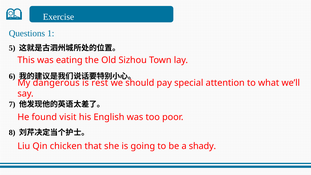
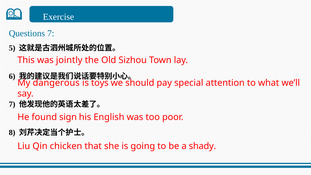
Questions 1: 1 -> 7
eating: eating -> jointly
rest: rest -> toys
visit: visit -> sign
